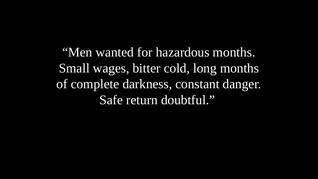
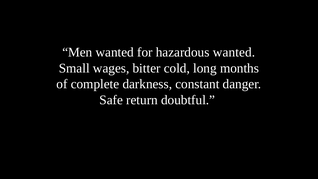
hazardous months: months -> wanted
